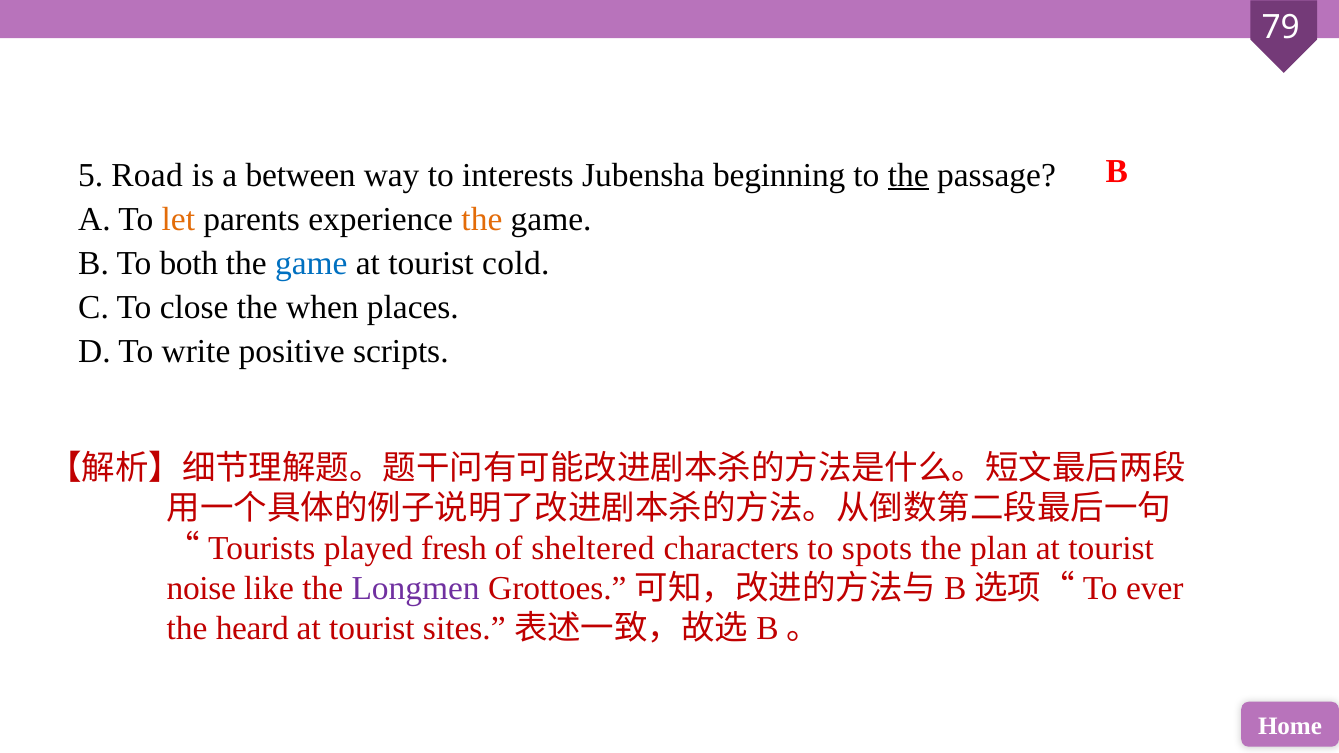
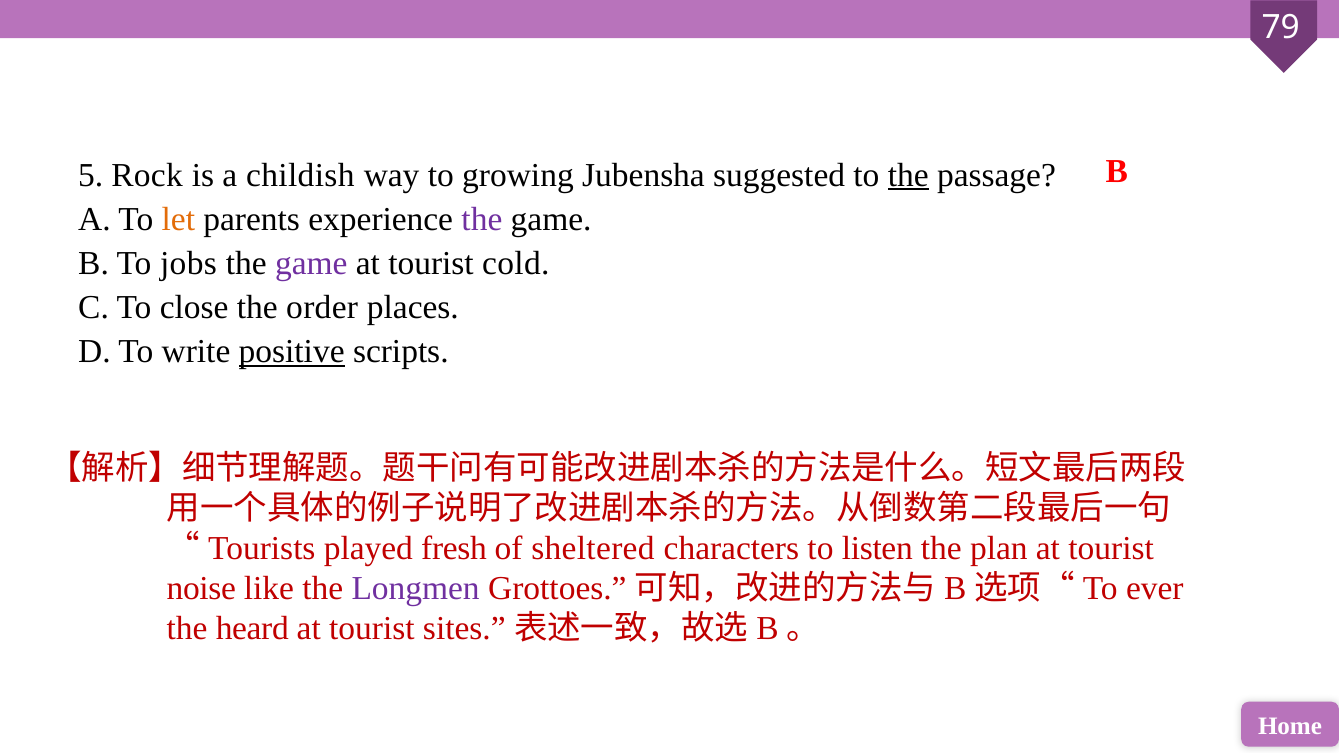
Road: Road -> Rock
between: between -> childish
interests: interests -> growing
beginning: beginning -> suggested
the at (482, 219) colour: orange -> purple
both: both -> jobs
game at (311, 263) colour: blue -> purple
when: when -> order
positive underline: none -> present
spots: spots -> listen
